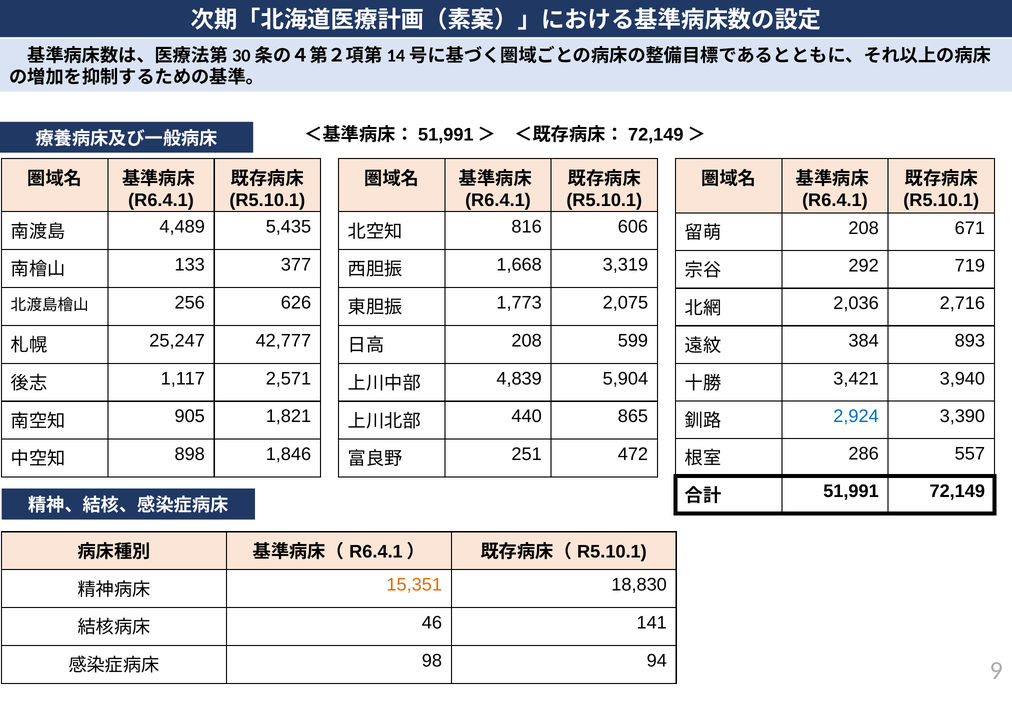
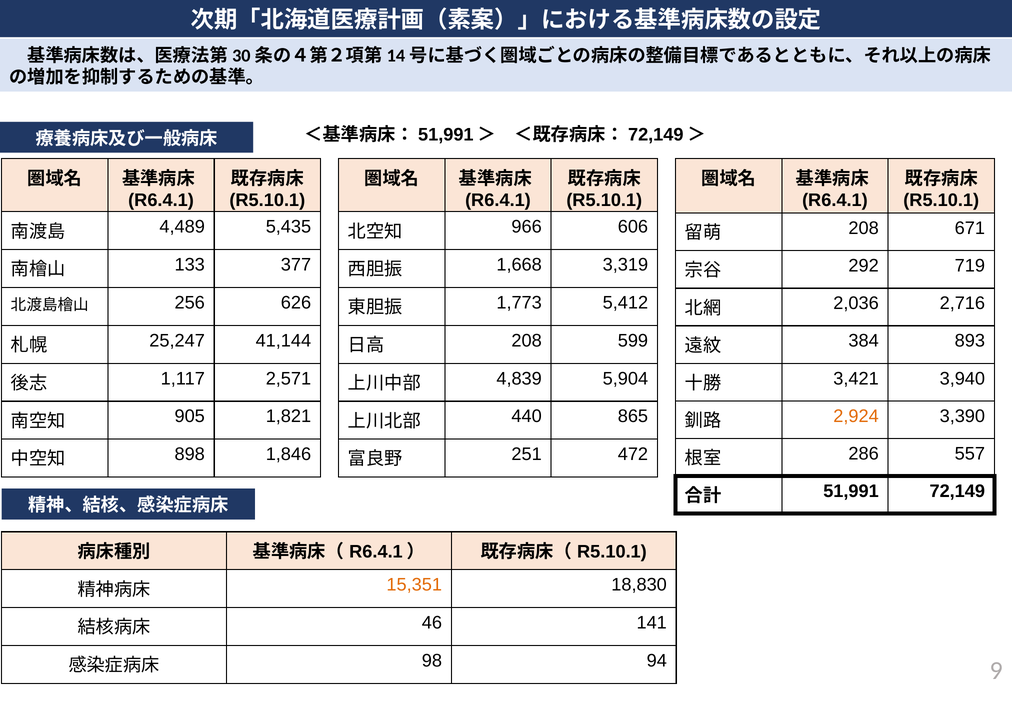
816: 816 -> 966
2,075: 2,075 -> 5,412
42,777: 42,777 -> 41,144
2,924 colour: blue -> orange
